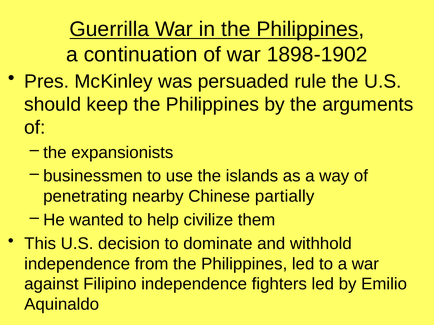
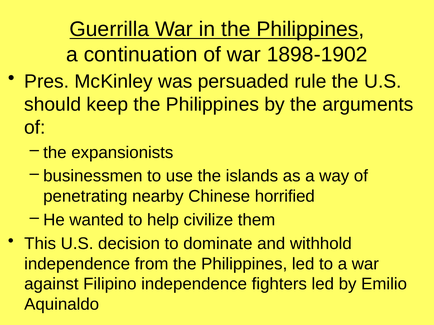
partially: partially -> horrified
